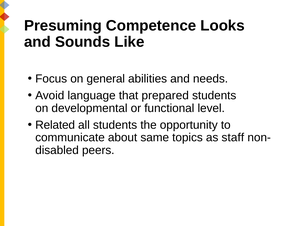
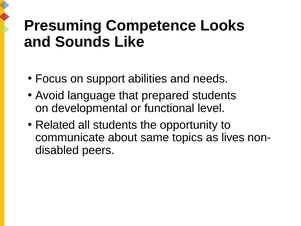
general: general -> support
staff: staff -> lives
